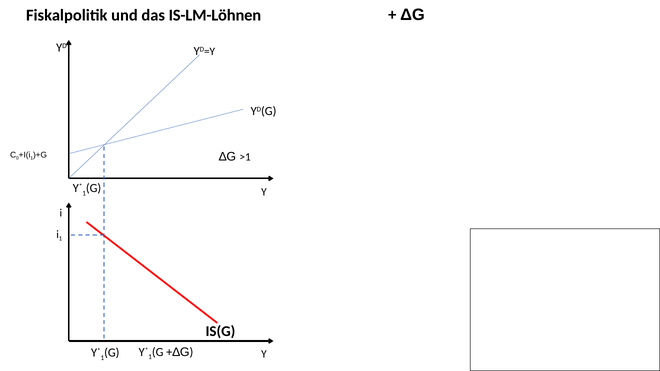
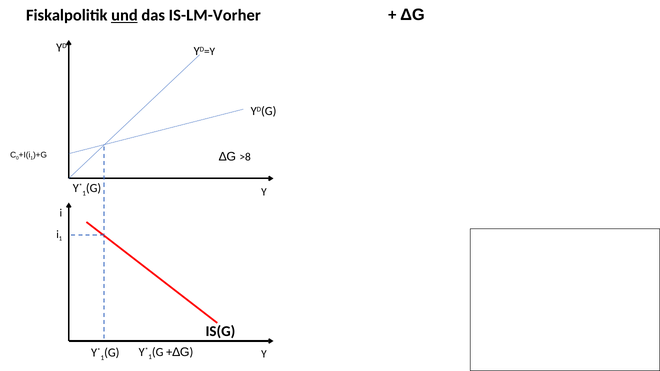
und underline: none -> present
IS-LM-Löhnen: IS-LM-Löhnen -> IS-LM-Vorher
>1: >1 -> >8
